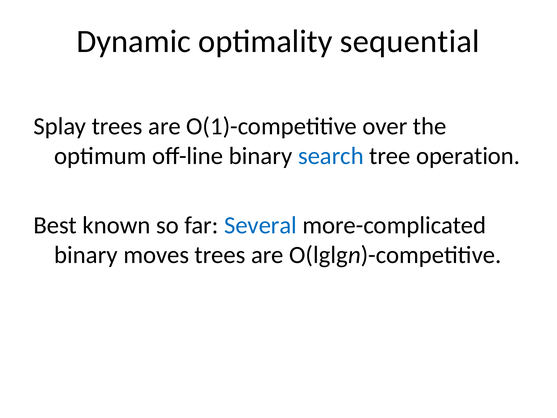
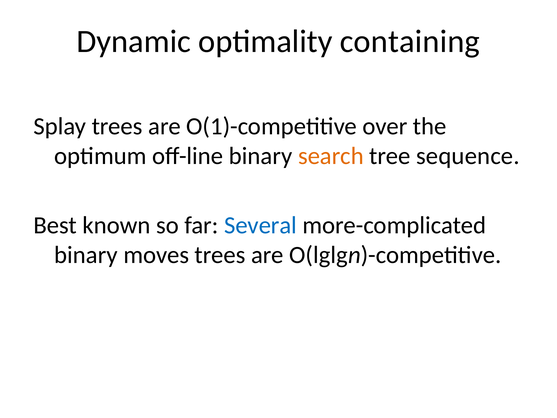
sequential: sequential -> containing
search colour: blue -> orange
operation: operation -> sequence
